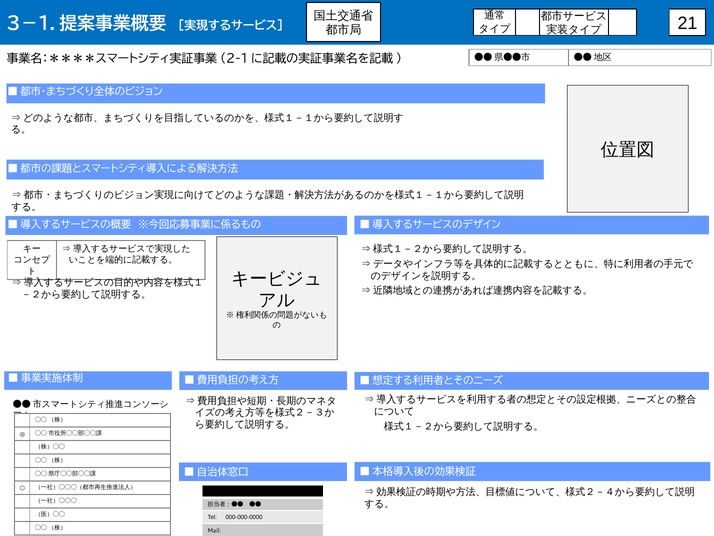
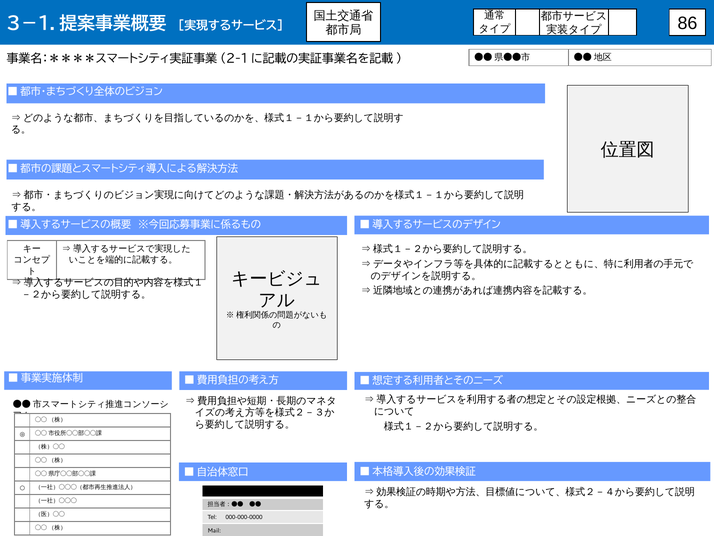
21: 21 -> 86
